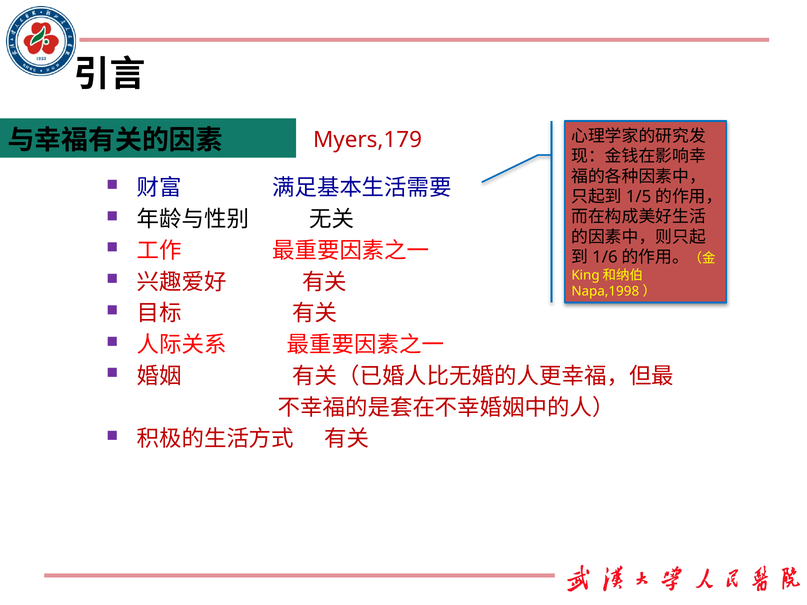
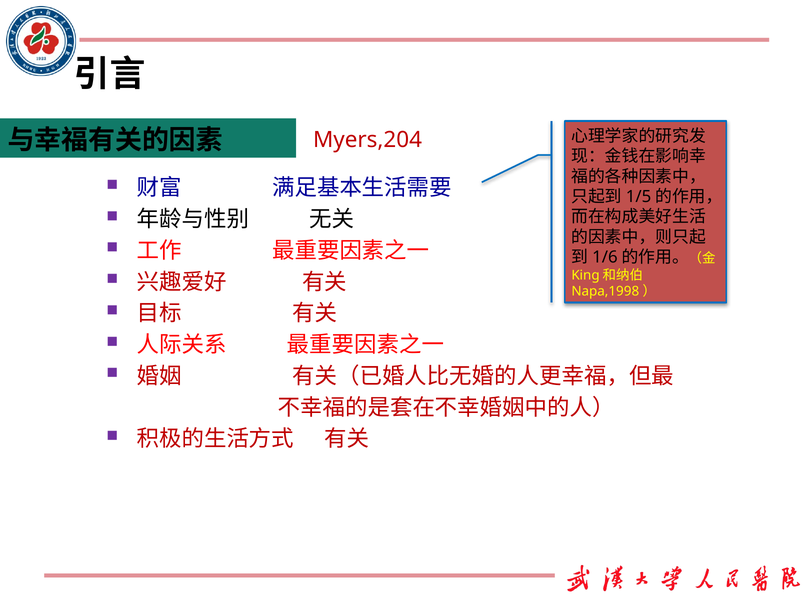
Myers,179: Myers,179 -> Myers,204
